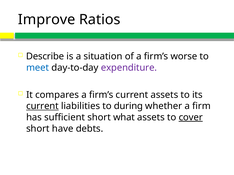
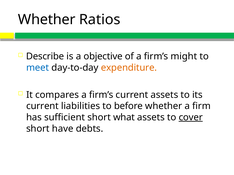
Improve at (47, 20): Improve -> Whether
situation: situation -> objective
worse: worse -> might
expenditure colour: purple -> orange
current at (42, 106) underline: present -> none
during: during -> before
